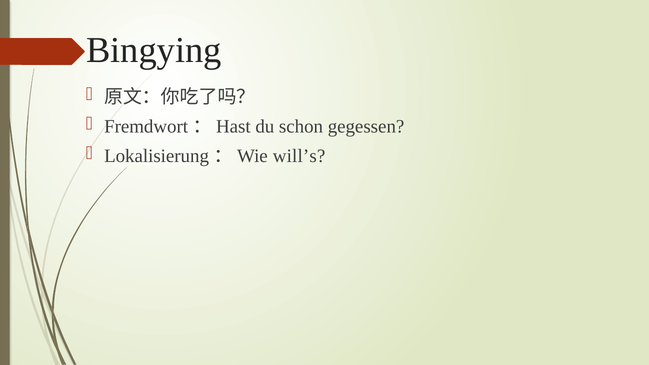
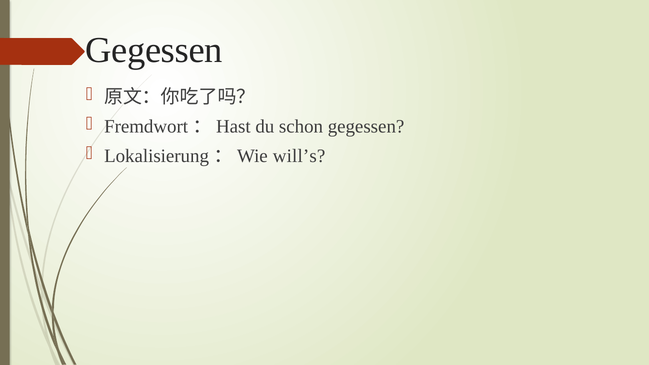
Bingying at (154, 50): Bingying -> Gegessen
